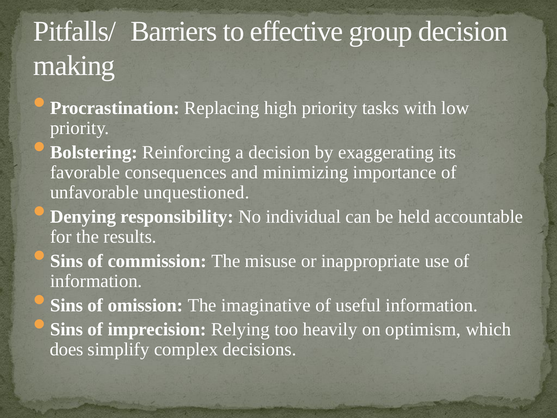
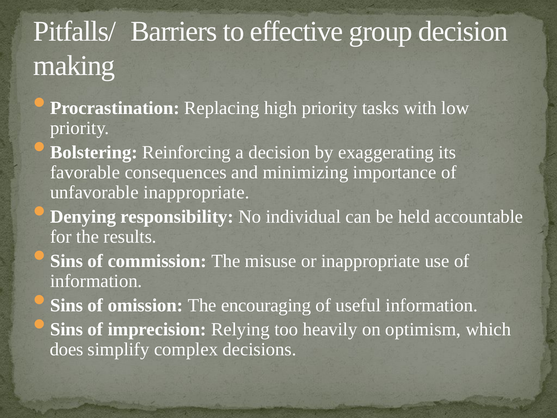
unfavorable unquestioned: unquestioned -> inappropriate
imaginative: imaginative -> encouraging
